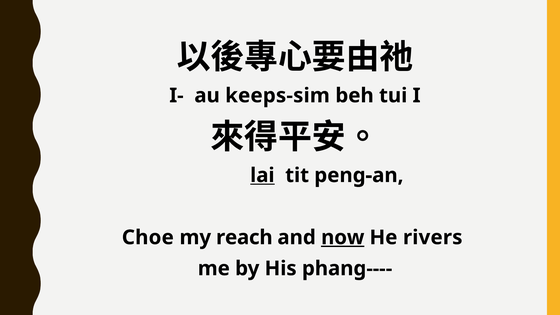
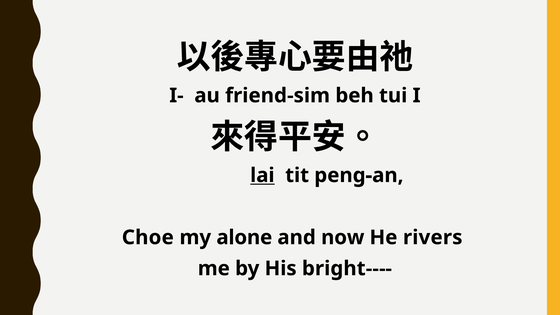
keeps-sim: keeps-sim -> friend-sim
reach: reach -> alone
now underline: present -> none
phang----: phang---- -> bright----
